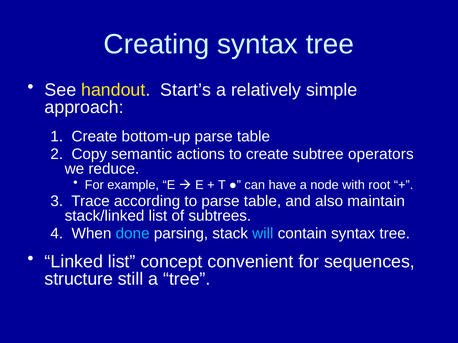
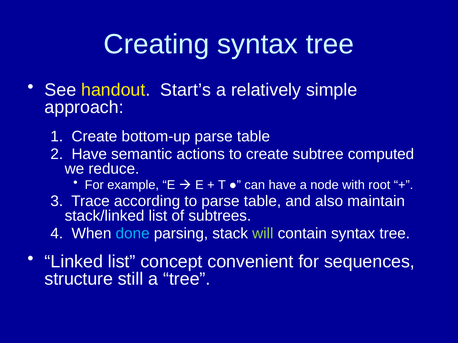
2 Copy: Copy -> Have
operators: operators -> computed
will colour: light blue -> light green
